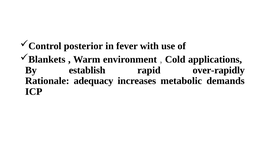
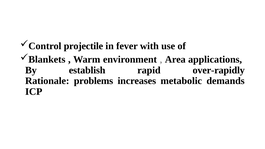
posterior: posterior -> projectile
Cold: Cold -> Area
adequacy: adequacy -> problems
